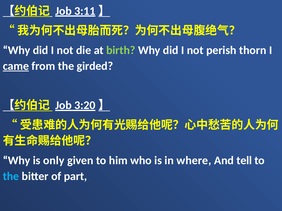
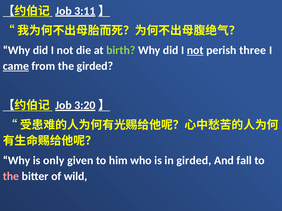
not at (195, 50) underline: none -> present
thorn: thorn -> three
in where: where -> girded
tell: tell -> fall
the at (11, 177) colour: light blue -> pink
part: part -> wild
